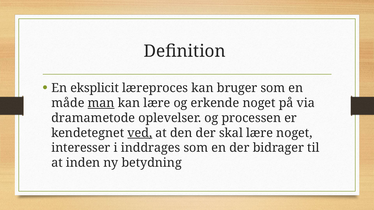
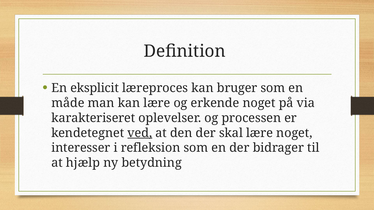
man underline: present -> none
dramametode: dramametode -> karakteriseret
inddrages: inddrages -> refleksion
inden: inden -> hjælp
